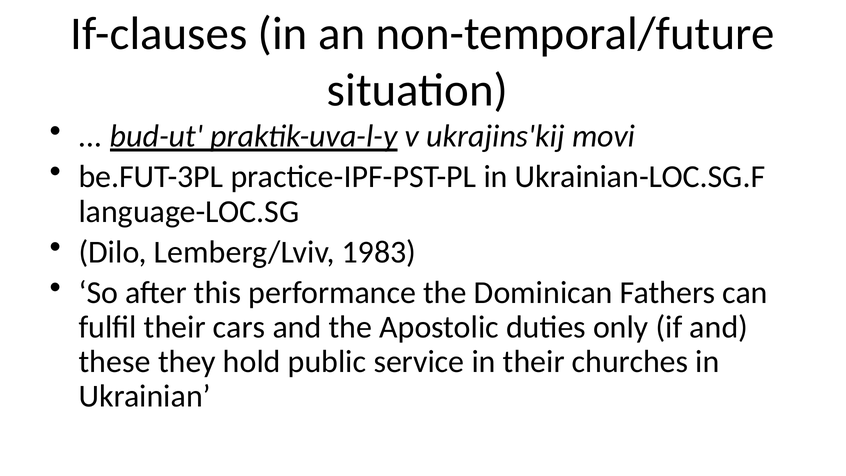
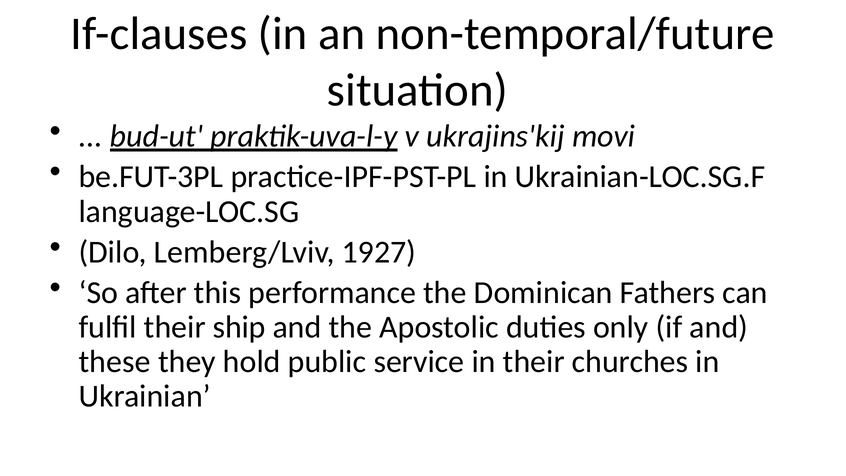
1983: 1983 -> 1927
cars: cars -> ship
